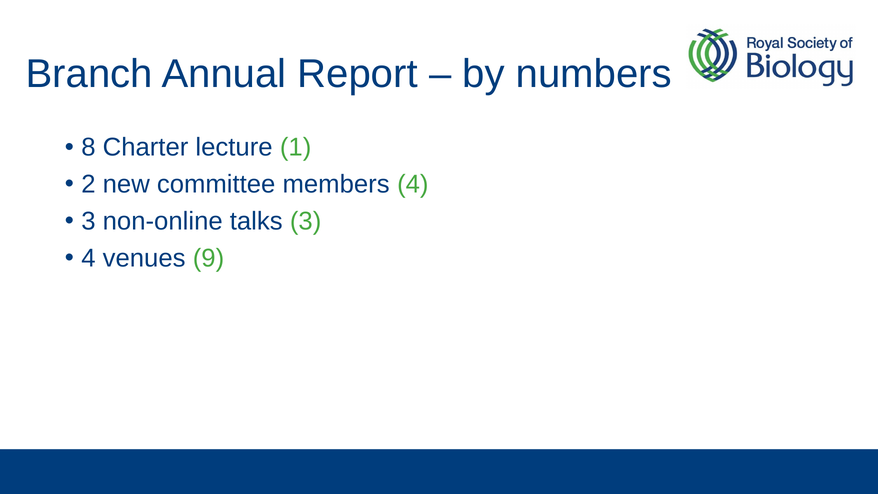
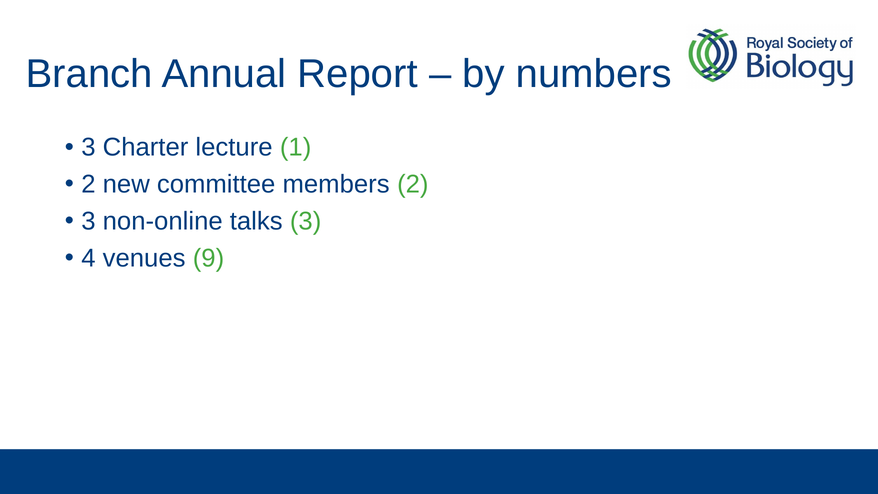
8 at (88, 147): 8 -> 3
members 4: 4 -> 2
